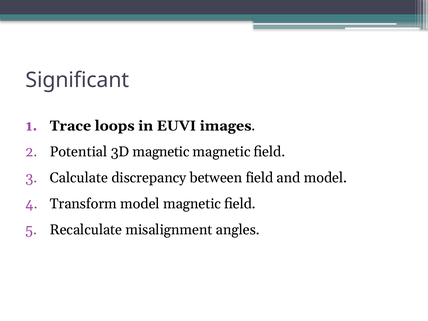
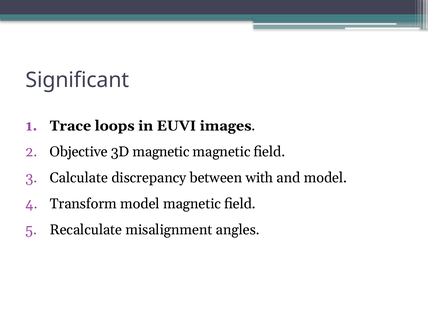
Potential: Potential -> Objective
between field: field -> with
